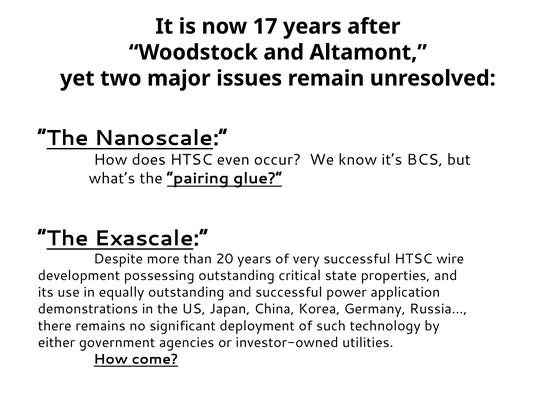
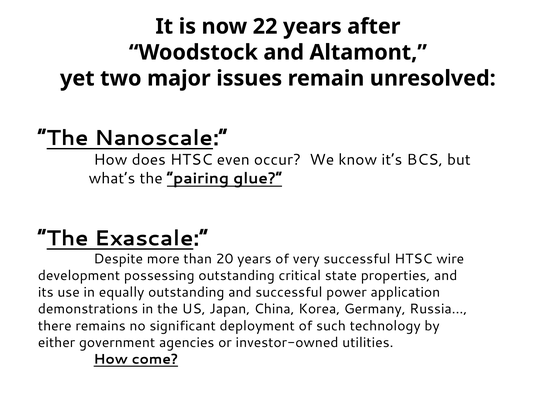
17: 17 -> 22
